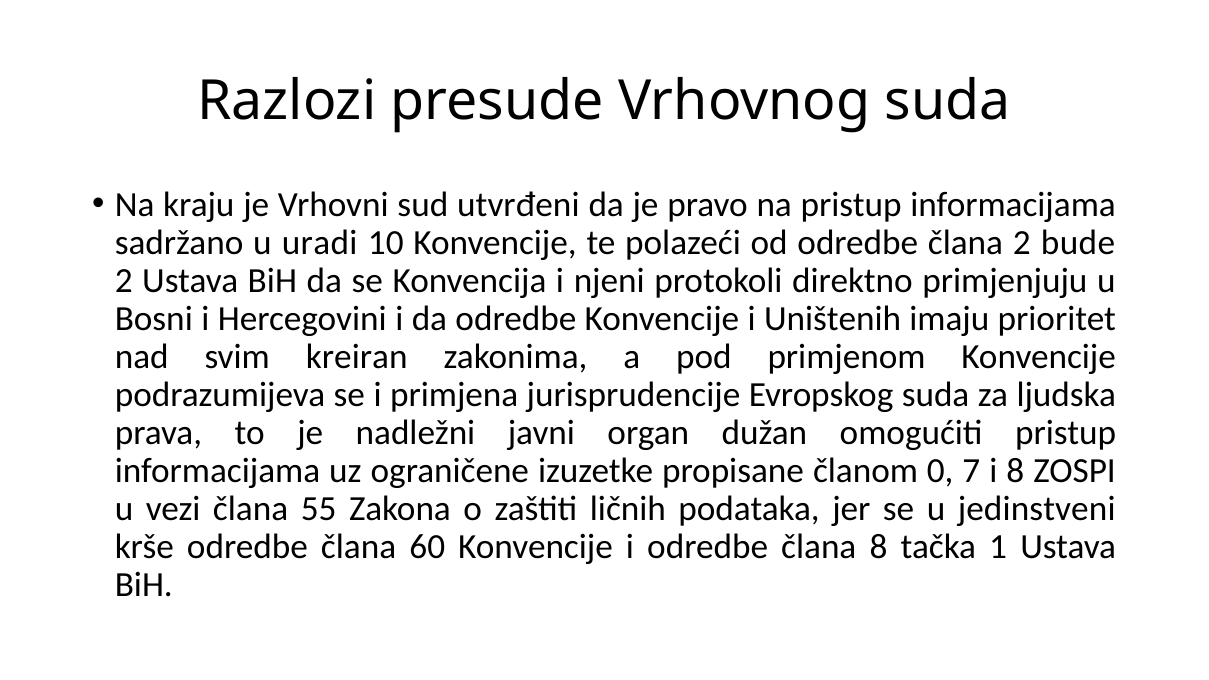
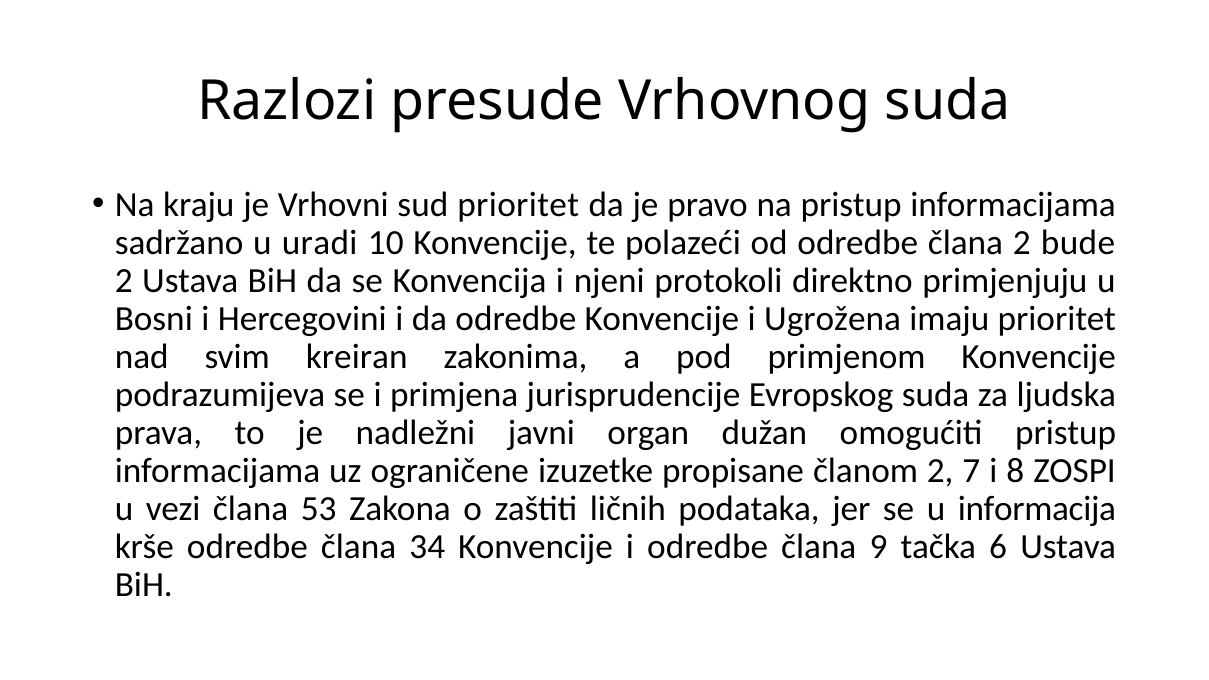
sud utvrđeni: utvrđeni -> prioritet
Uništenih: Uništenih -> Ugrožena
članom 0: 0 -> 2
55: 55 -> 53
jedinstveni: jedinstveni -> informacija
60: 60 -> 34
člana 8: 8 -> 9
1: 1 -> 6
